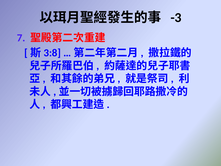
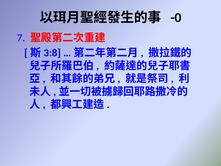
-3: -3 -> -0
